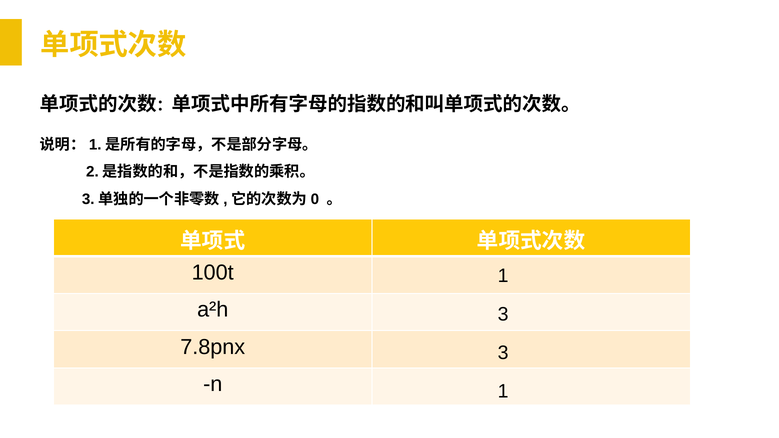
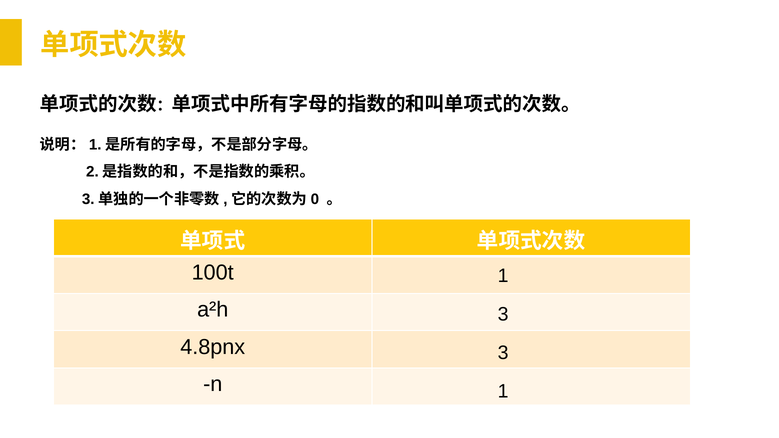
7.8pnx: 7.8pnx -> 4.8pnx
